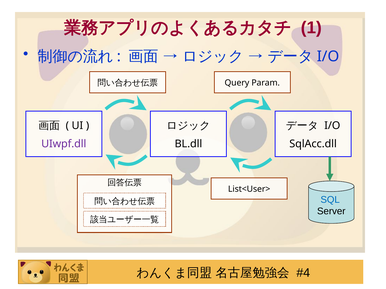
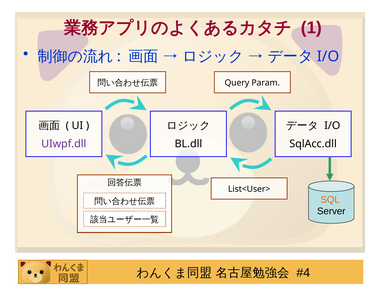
SQL colour: blue -> orange
